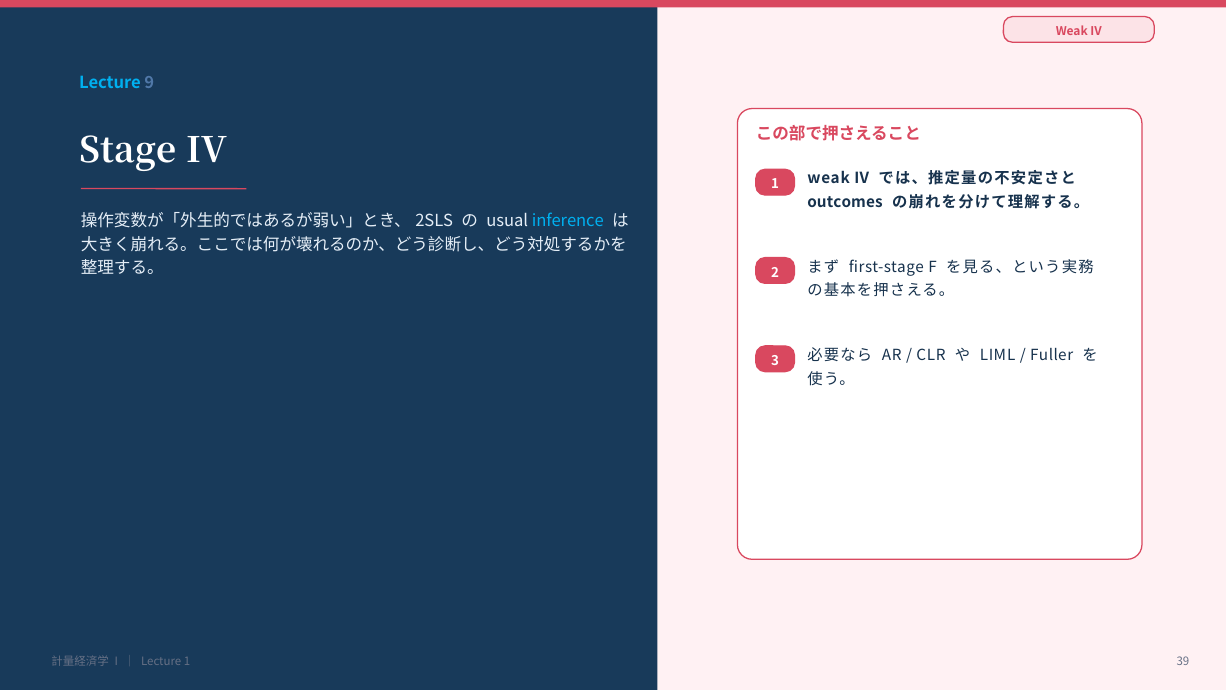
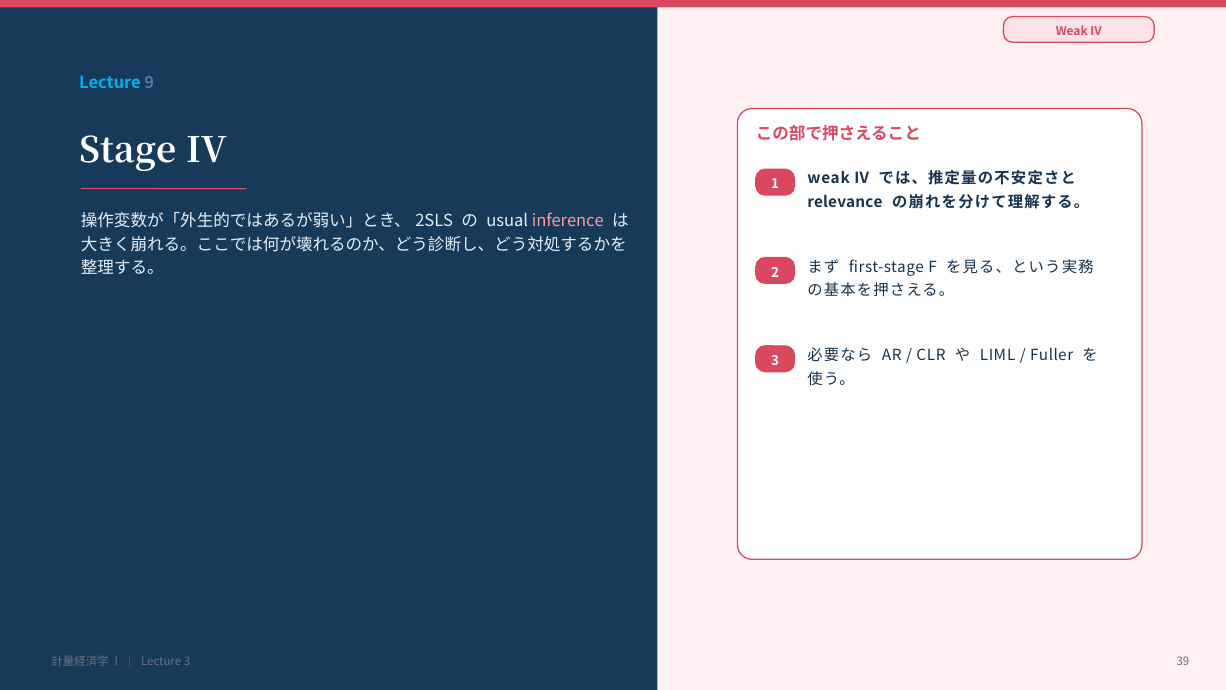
outcomes: outcomes -> relevance
inference colour: light blue -> pink
Lecture 1: 1 -> 3
